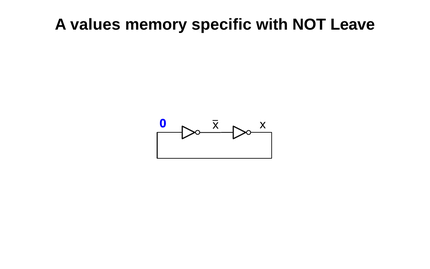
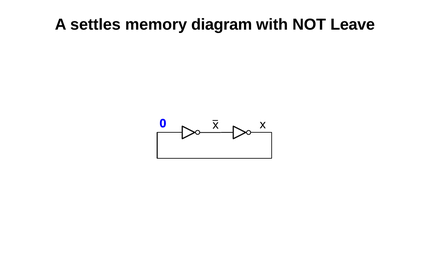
values: values -> settles
specific: specific -> diagram
